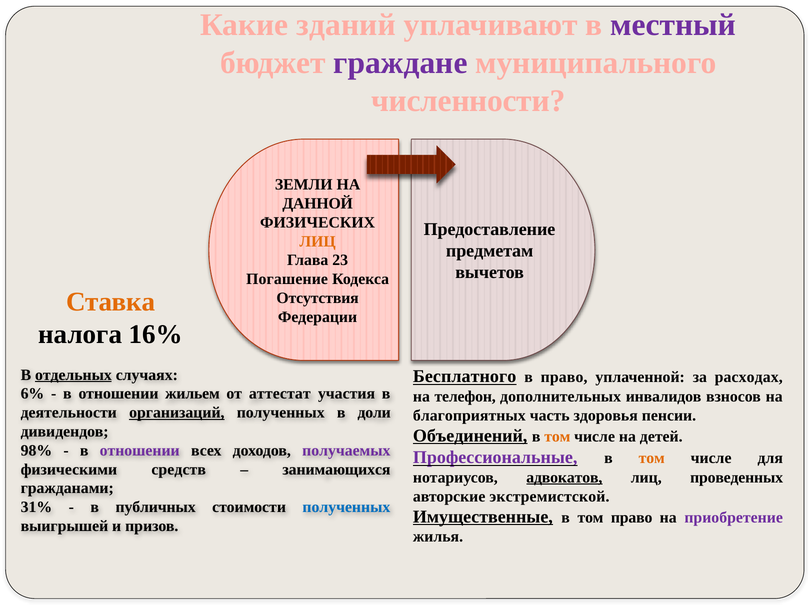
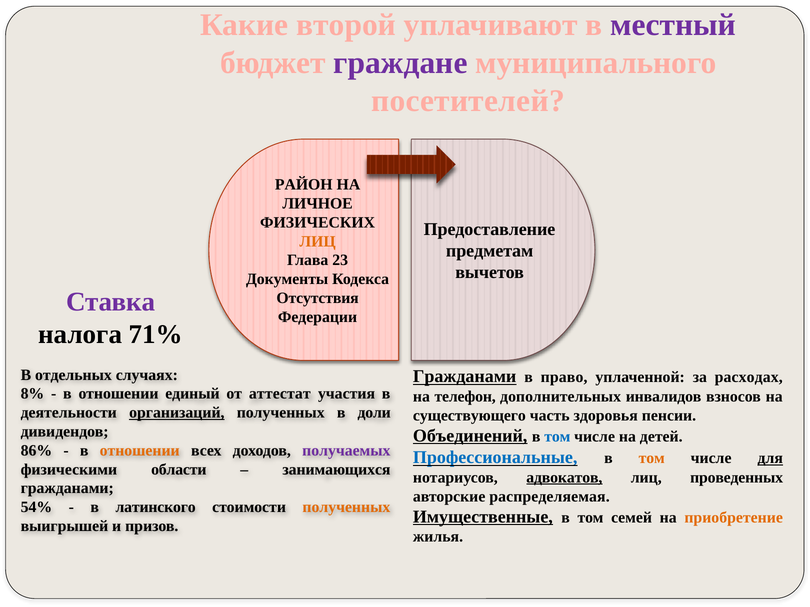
зданий: зданий -> второй
численности: численности -> посетителей
ЗЕМЛИ: ЗЕМЛИ -> РАЙОН
ДАННОЙ: ДАННОЙ -> ЛИЧНОЕ
Погашение: Погашение -> Документы
Ставка colour: orange -> purple
16%: 16% -> 71%
отдельных underline: present -> none
Бесплатного at (465, 377): Бесплатного -> Гражданами
6%: 6% -> 8%
жильем: жильем -> единый
благоприятных: благоприятных -> существующего
том at (557, 437) colour: orange -> blue
98%: 98% -> 86%
отношении at (140, 451) colour: purple -> orange
Профессиональные colour: purple -> blue
для underline: none -> present
средств: средств -> области
экстремистской: экстремистской -> распределяемая
31%: 31% -> 54%
публичных: публичных -> латинского
полученных at (346, 508) colour: blue -> orange
том право: право -> семей
приобретение colour: purple -> orange
